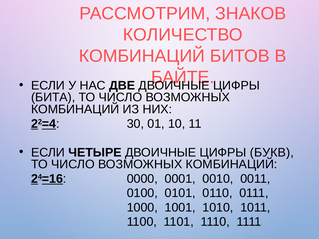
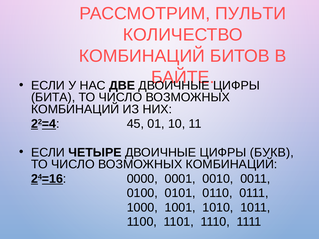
ЗНАКОВ: ЗНАКОВ -> ПУЛЬТИ
30: 30 -> 45
